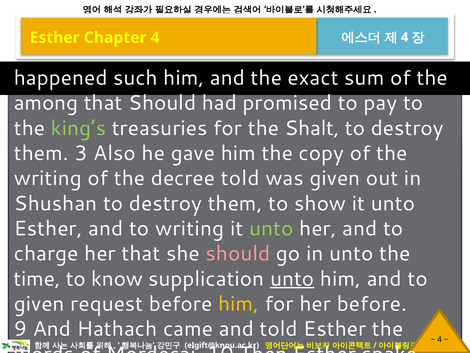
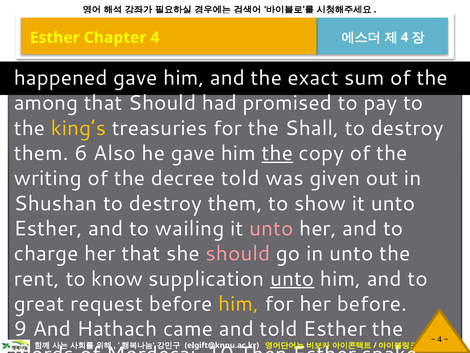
happened such: such -> gave
king’s colour: light green -> yellow
Shalt: Shalt -> Shall
3: 3 -> 6
the at (277, 153) underline: none -> present
to writing: writing -> wailing
unto at (271, 228) colour: light green -> pink
time: time -> rent
given at (39, 303): given -> great
